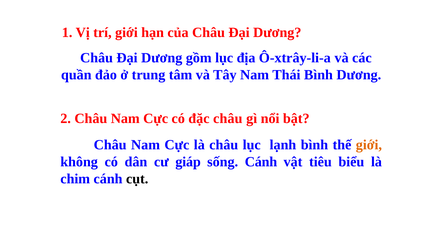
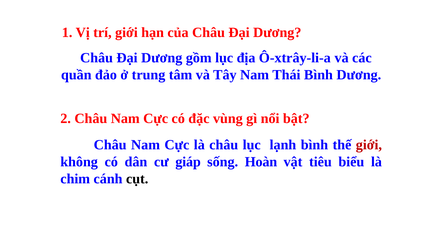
đặc châu: châu -> vùng
giới at (369, 144) colour: orange -> red
sống Cánh: Cánh -> Hoàn
